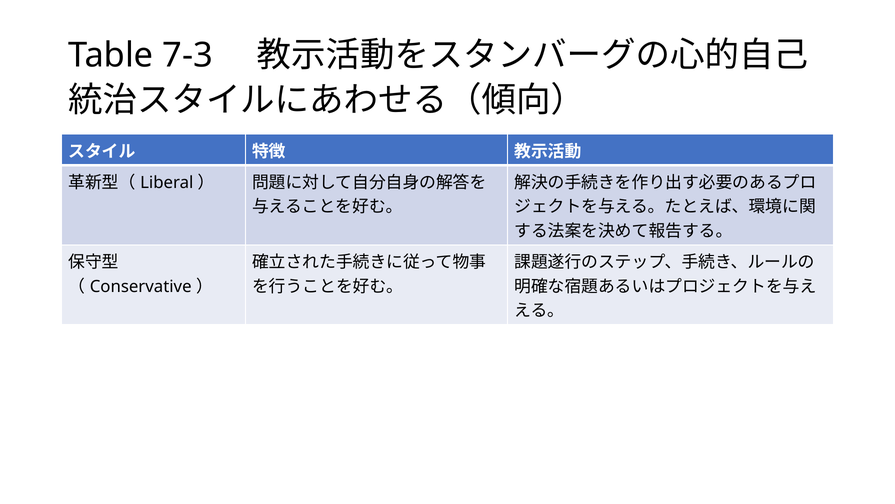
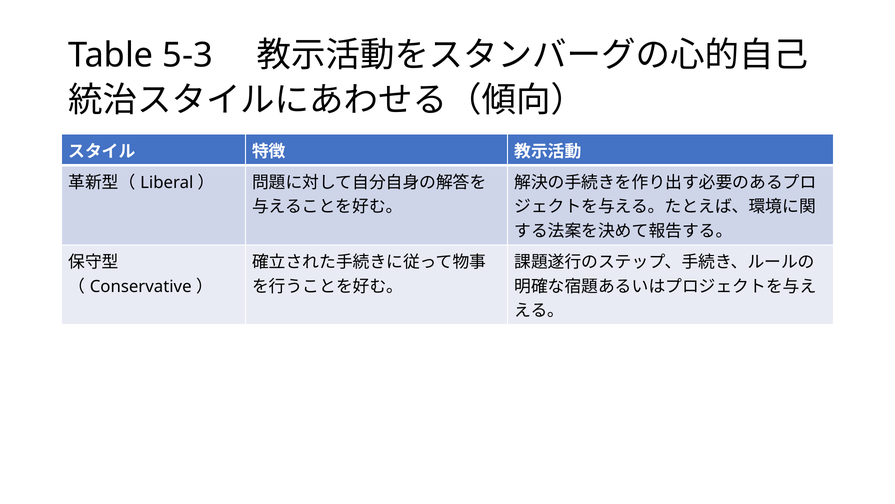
7-3: 7-3 -> 5-3
